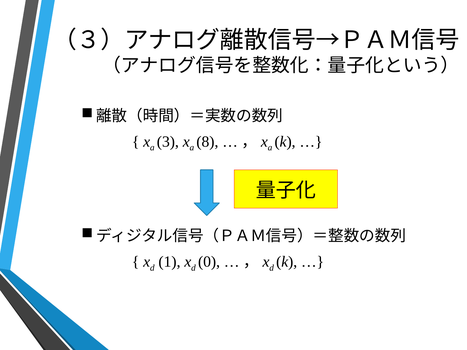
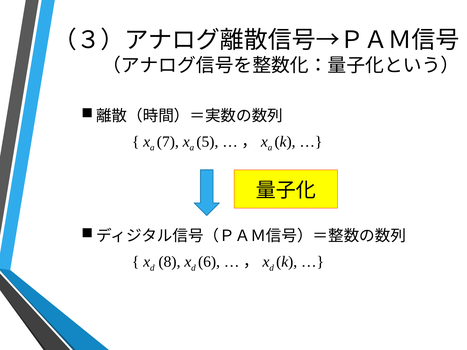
3: 3 -> 7
8: 8 -> 5
1: 1 -> 8
0: 0 -> 6
